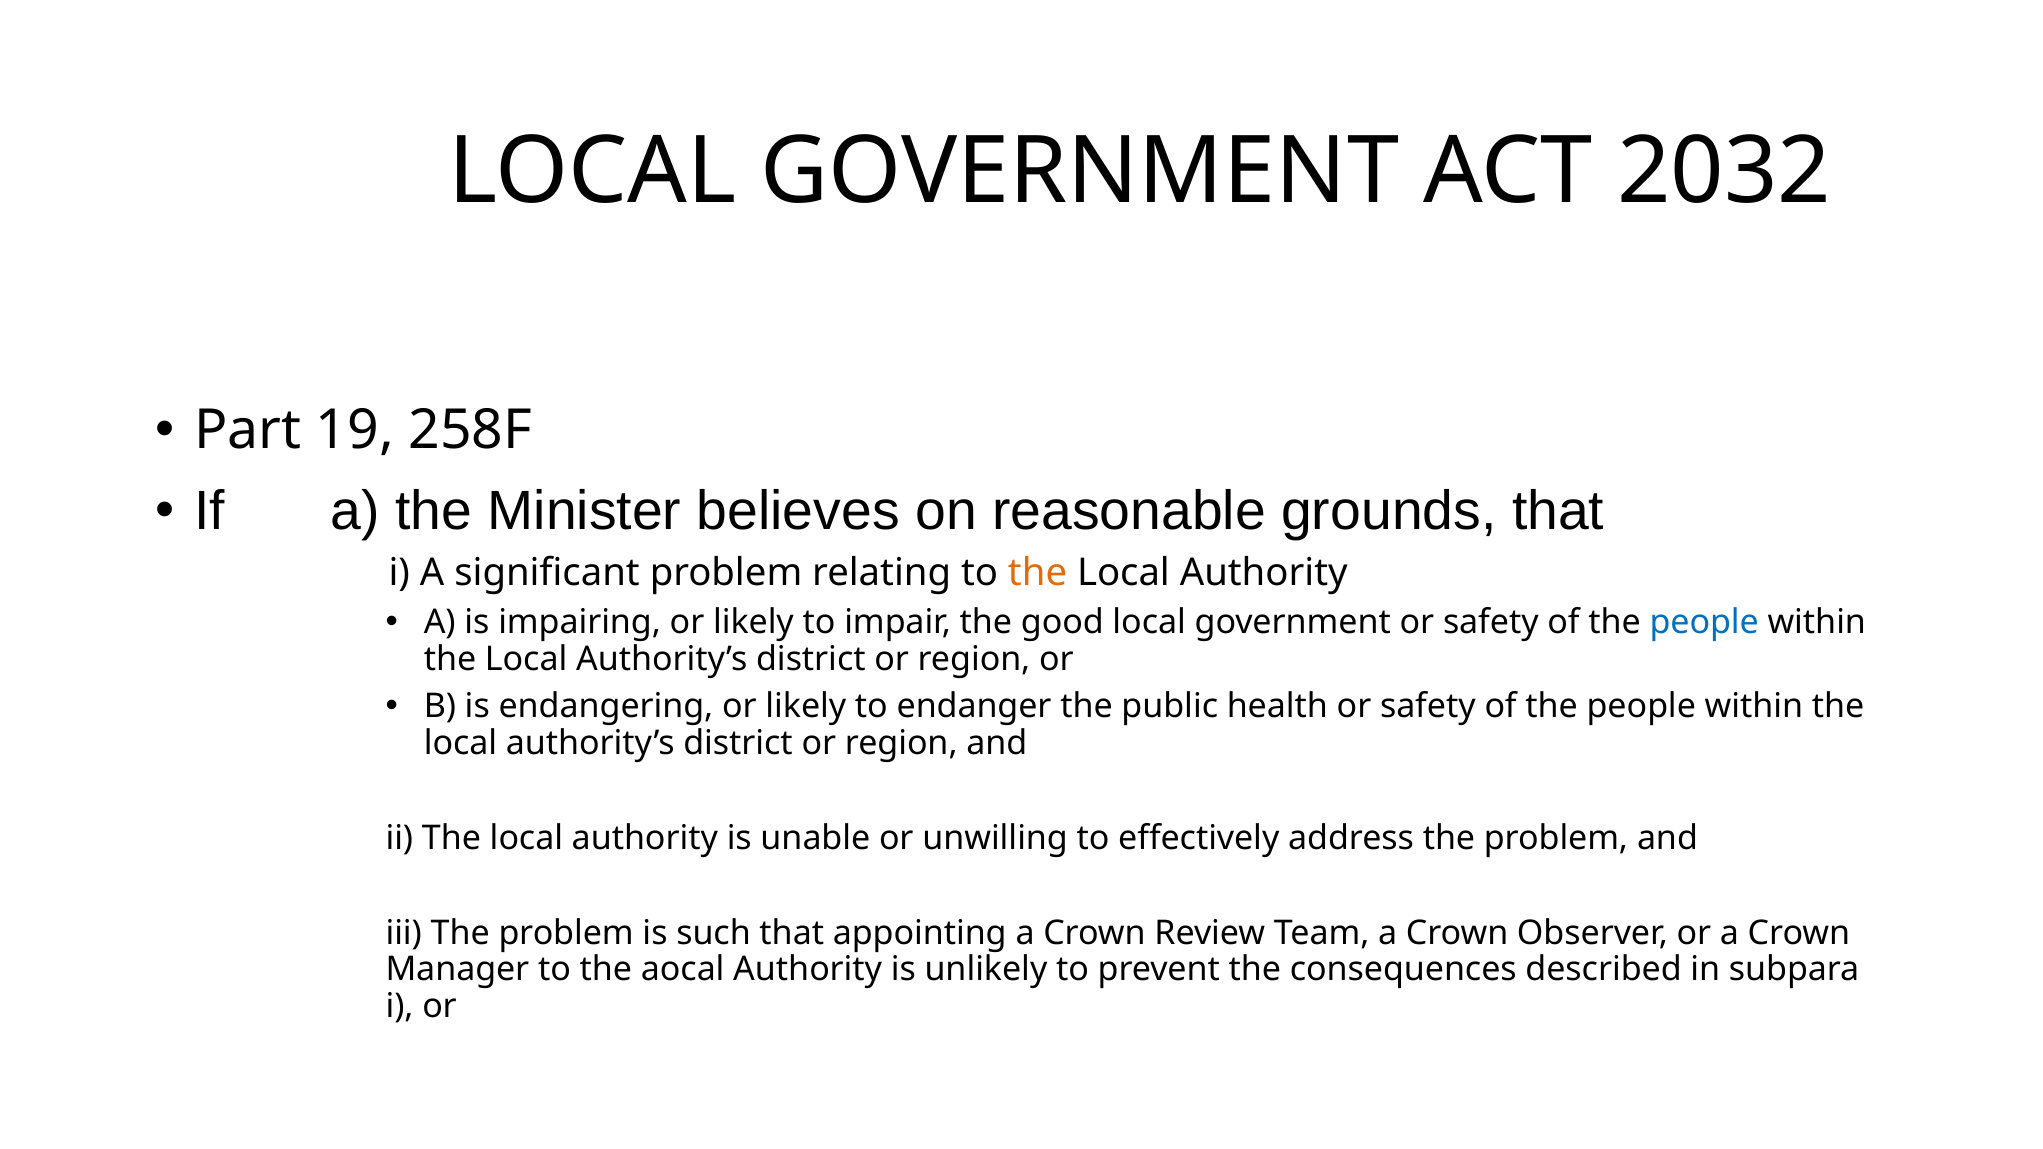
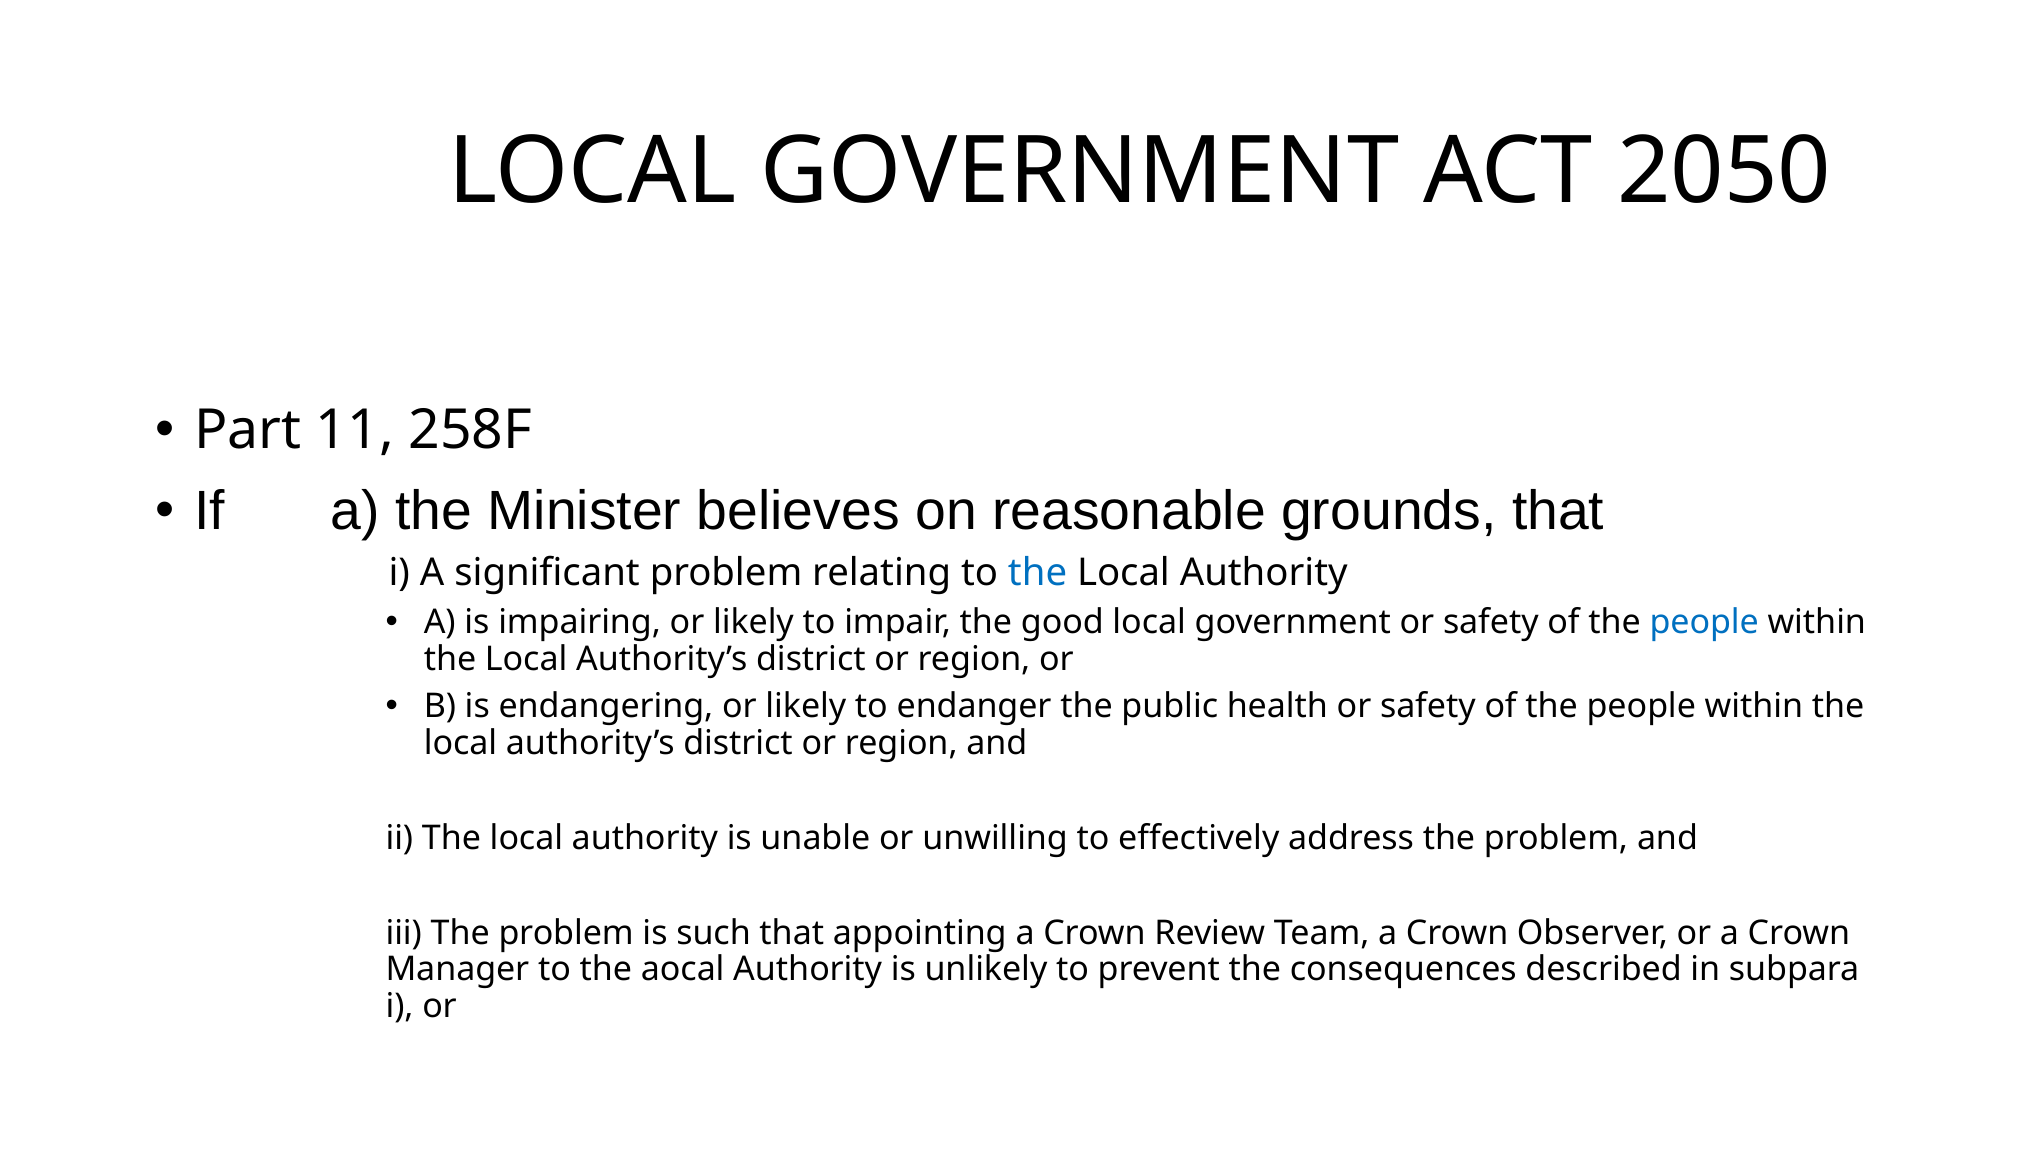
2032: 2032 -> 2050
19: 19 -> 11
the at (1038, 573) colour: orange -> blue
